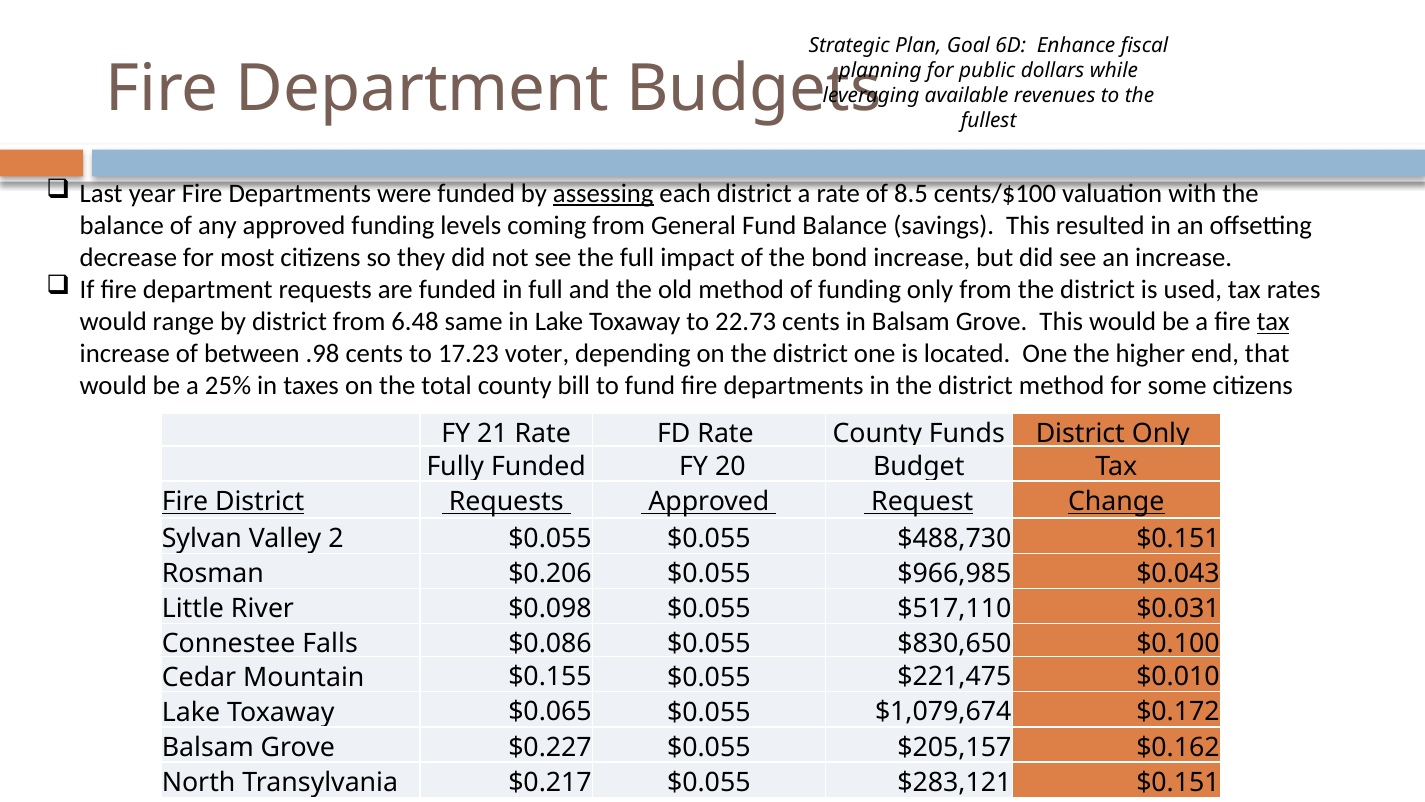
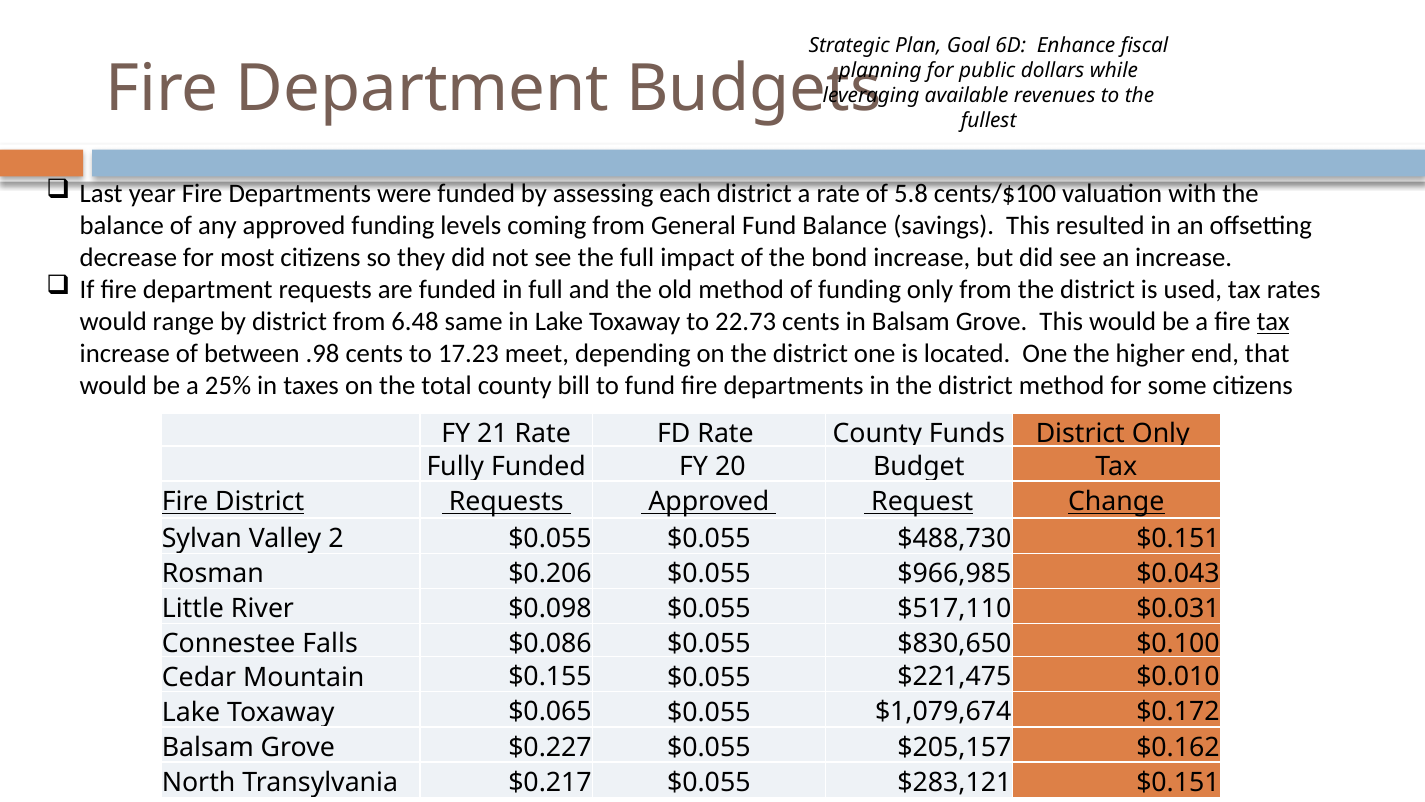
assessing underline: present -> none
8.5: 8.5 -> 5.8
voter: voter -> meet
